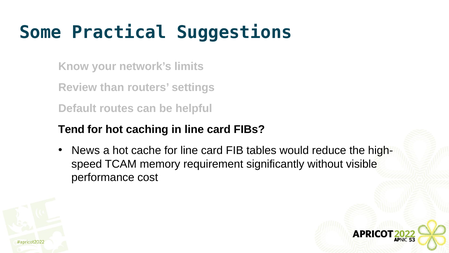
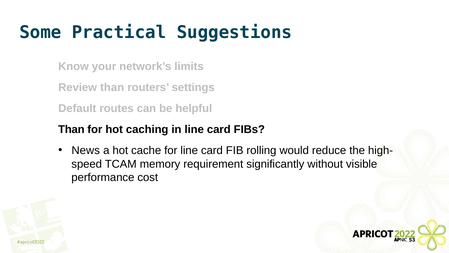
Tend at (71, 129): Tend -> Than
tables: tables -> rolling
